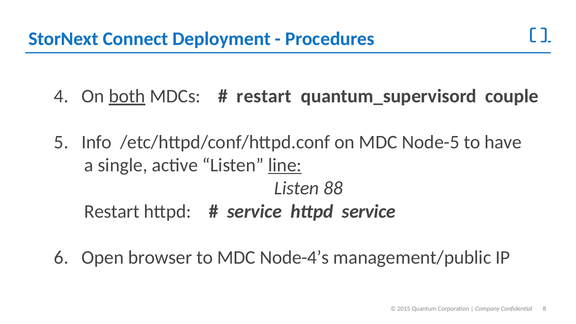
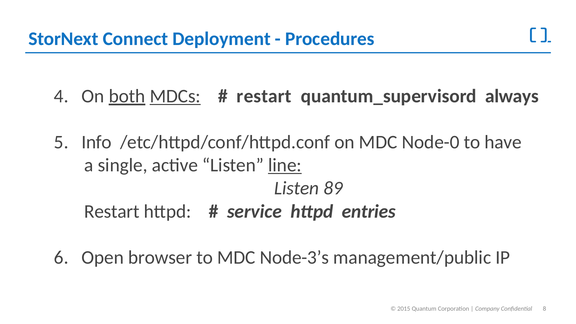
MDCs underline: none -> present
couple: couple -> always
Node-5: Node-5 -> Node-0
88: 88 -> 89
httpd service: service -> entries
Node-4’s: Node-4’s -> Node-3’s
